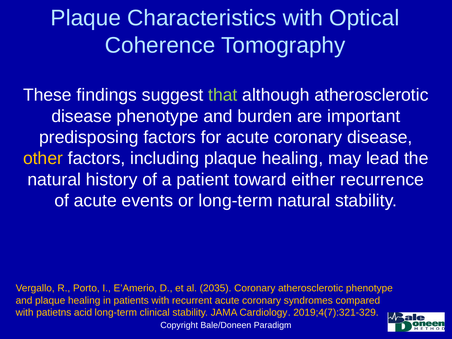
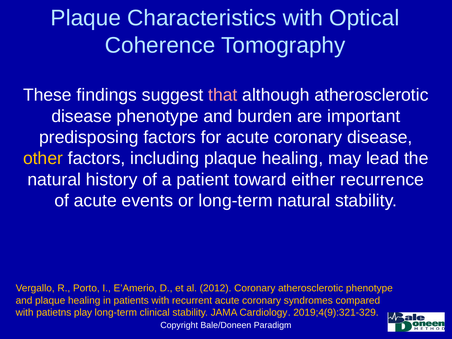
that colour: light green -> pink
2035: 2035 -> 2012
acid: acid -> play
2019;4(7):321-329: 2019;4(7):321-329 -> 2019;4(9):321-329
